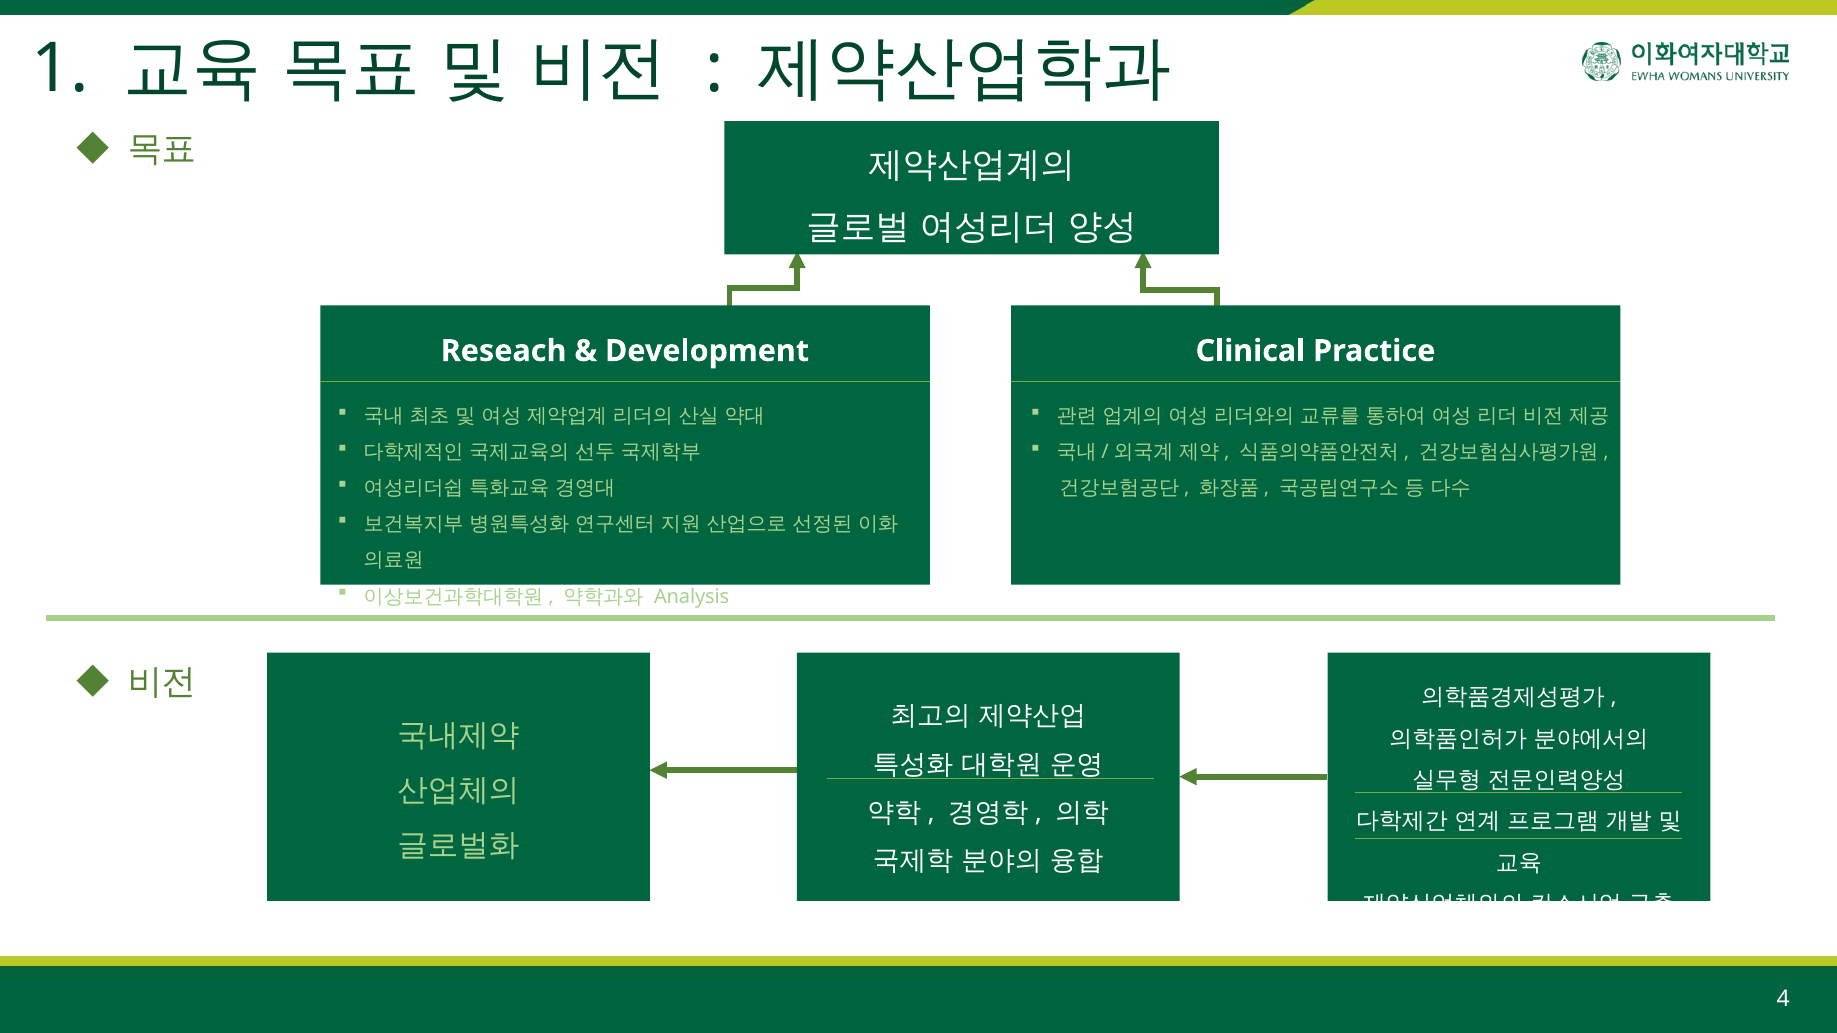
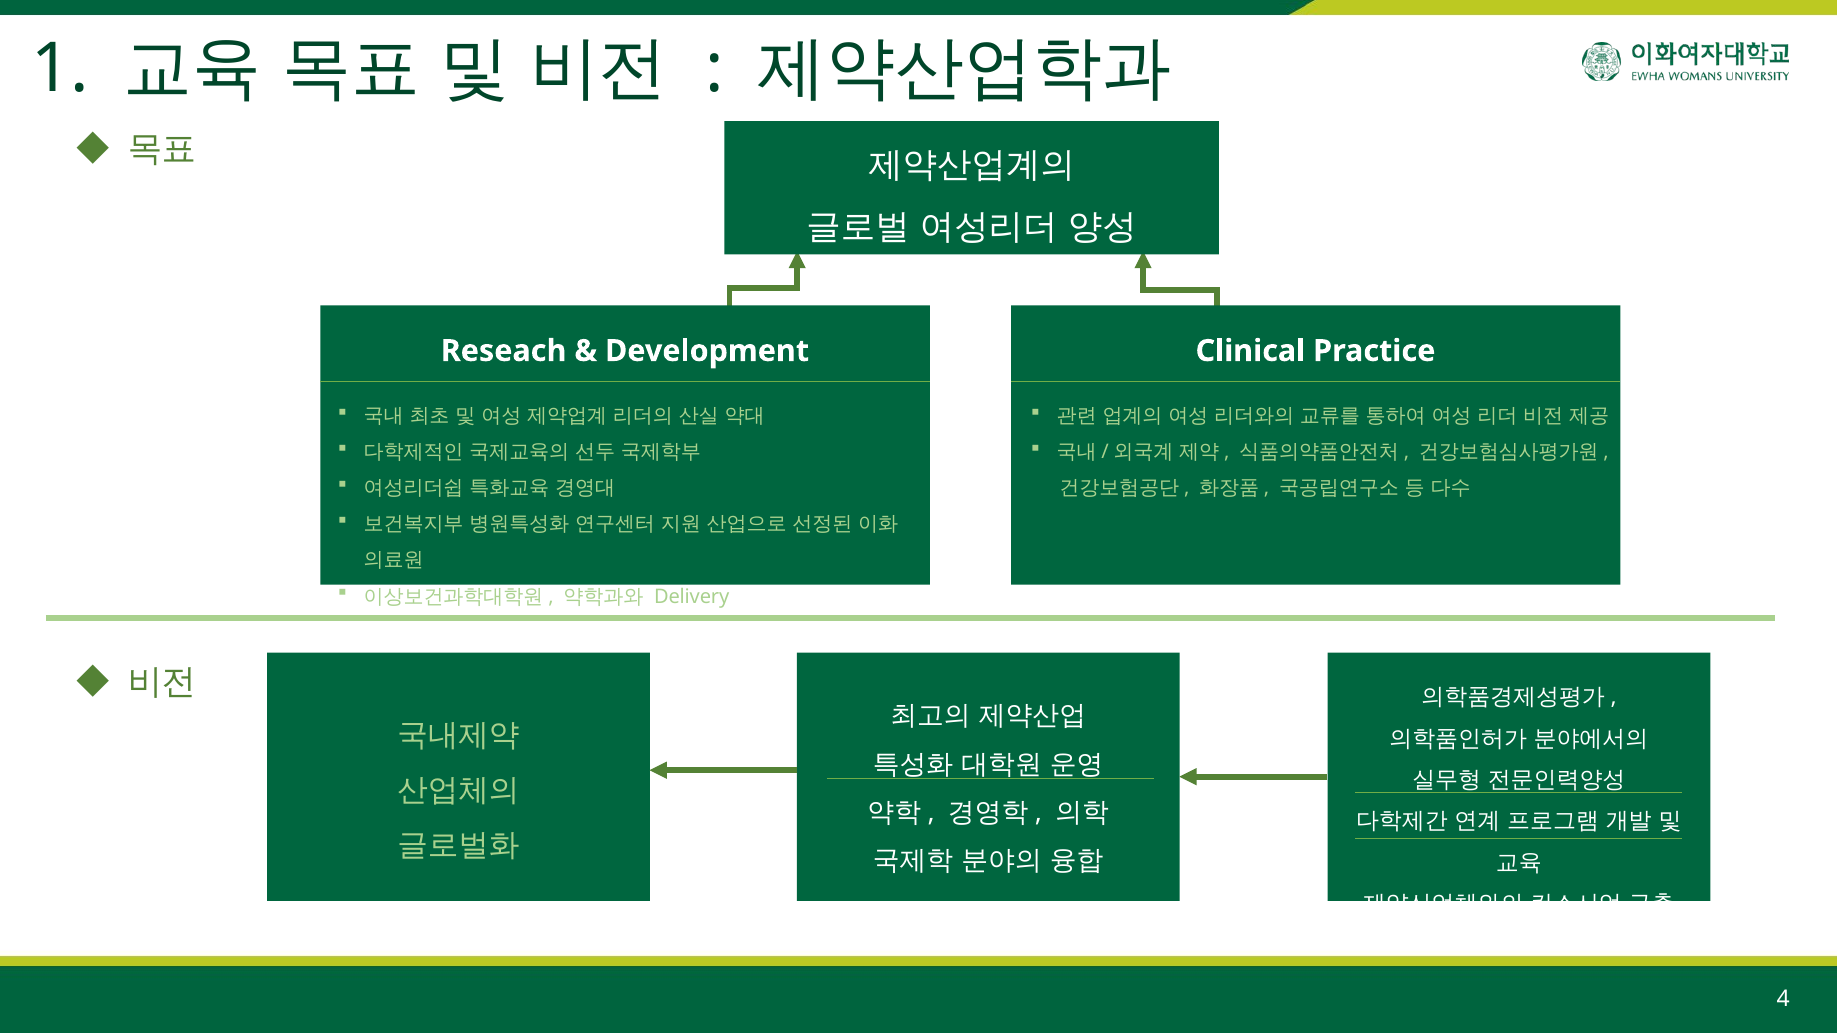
Analysis: Analysis -> Delivery
